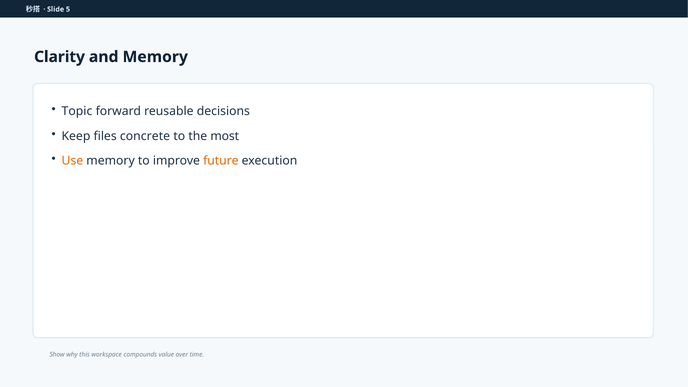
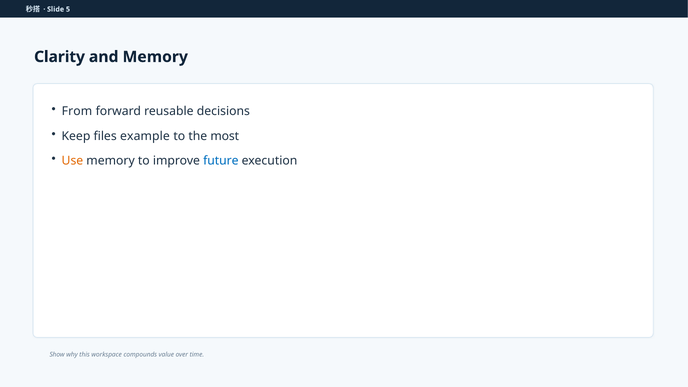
Topic: Topic -> From
concrete: concrete -> example
future colour: orange -> blue
